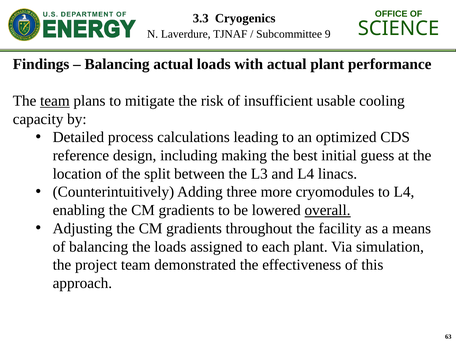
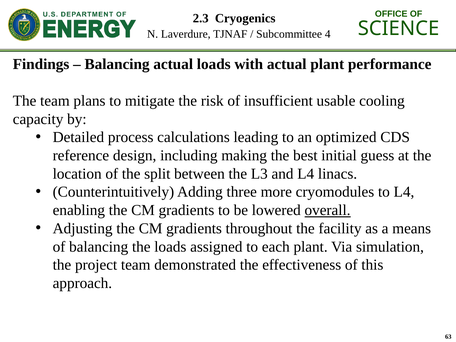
3.3: 3.3 -> 2.3
9: 9 -> 4
team at (55, 101) underline: present -> none
